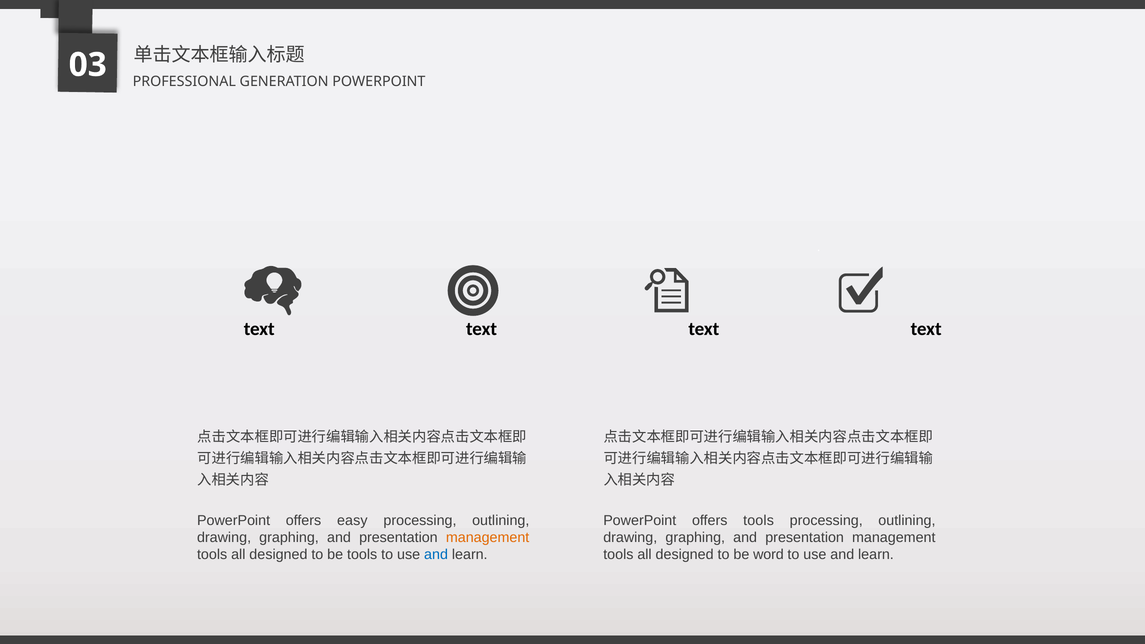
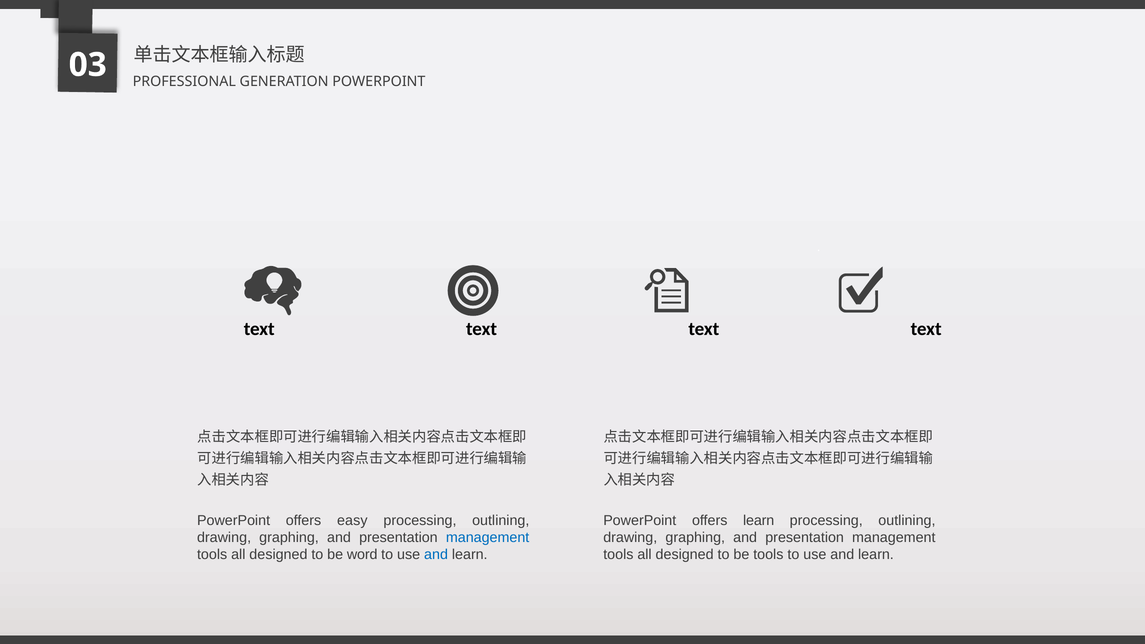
offers tools: tools -> learn
management at (488, 538) colour: orange -> blue
be tools: tools -> word
be word: word -> tools
